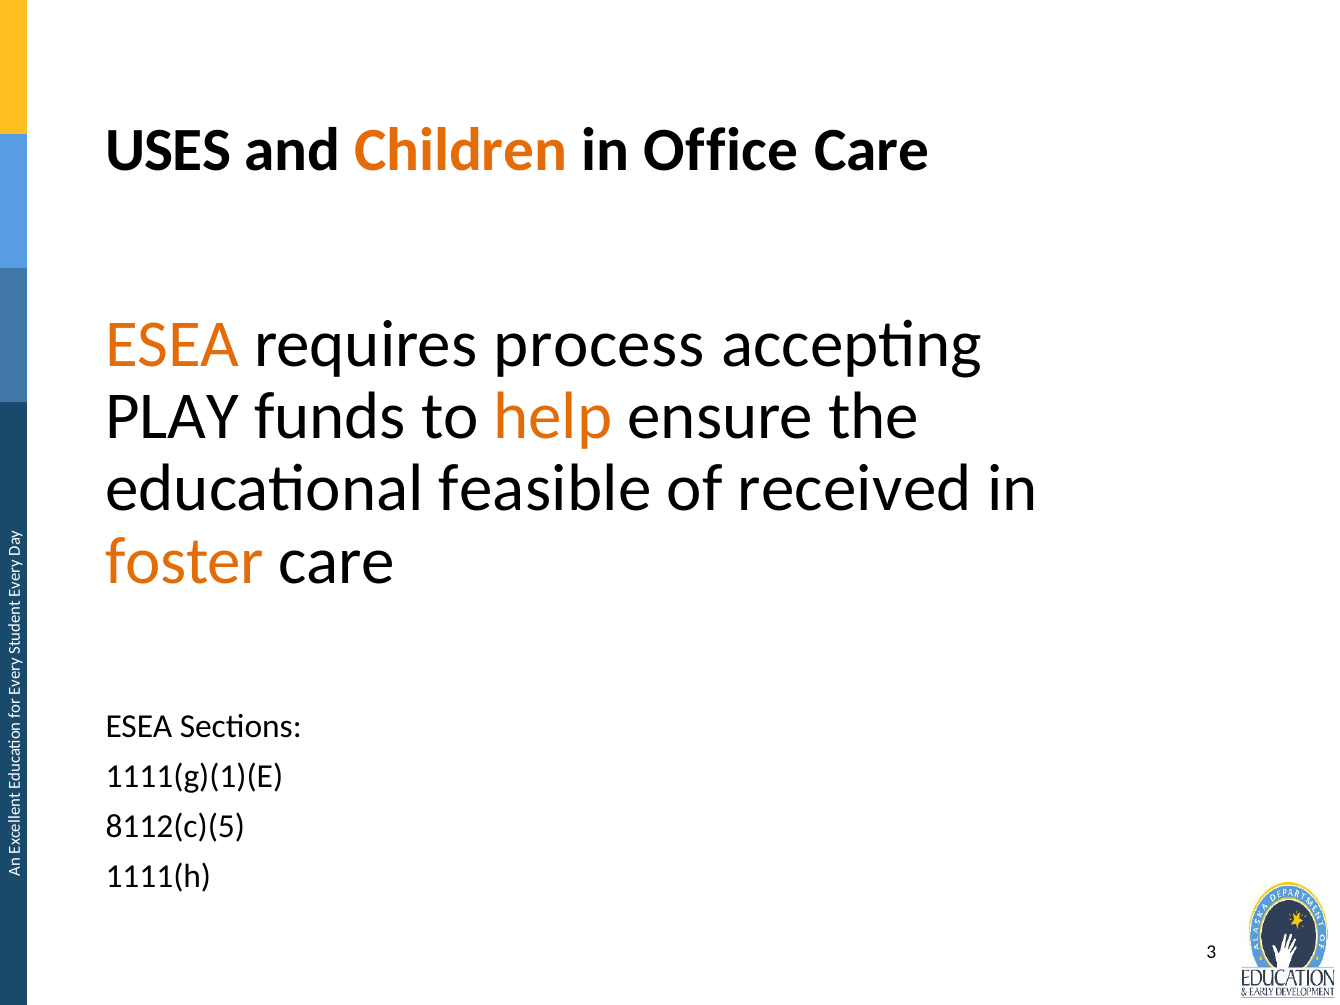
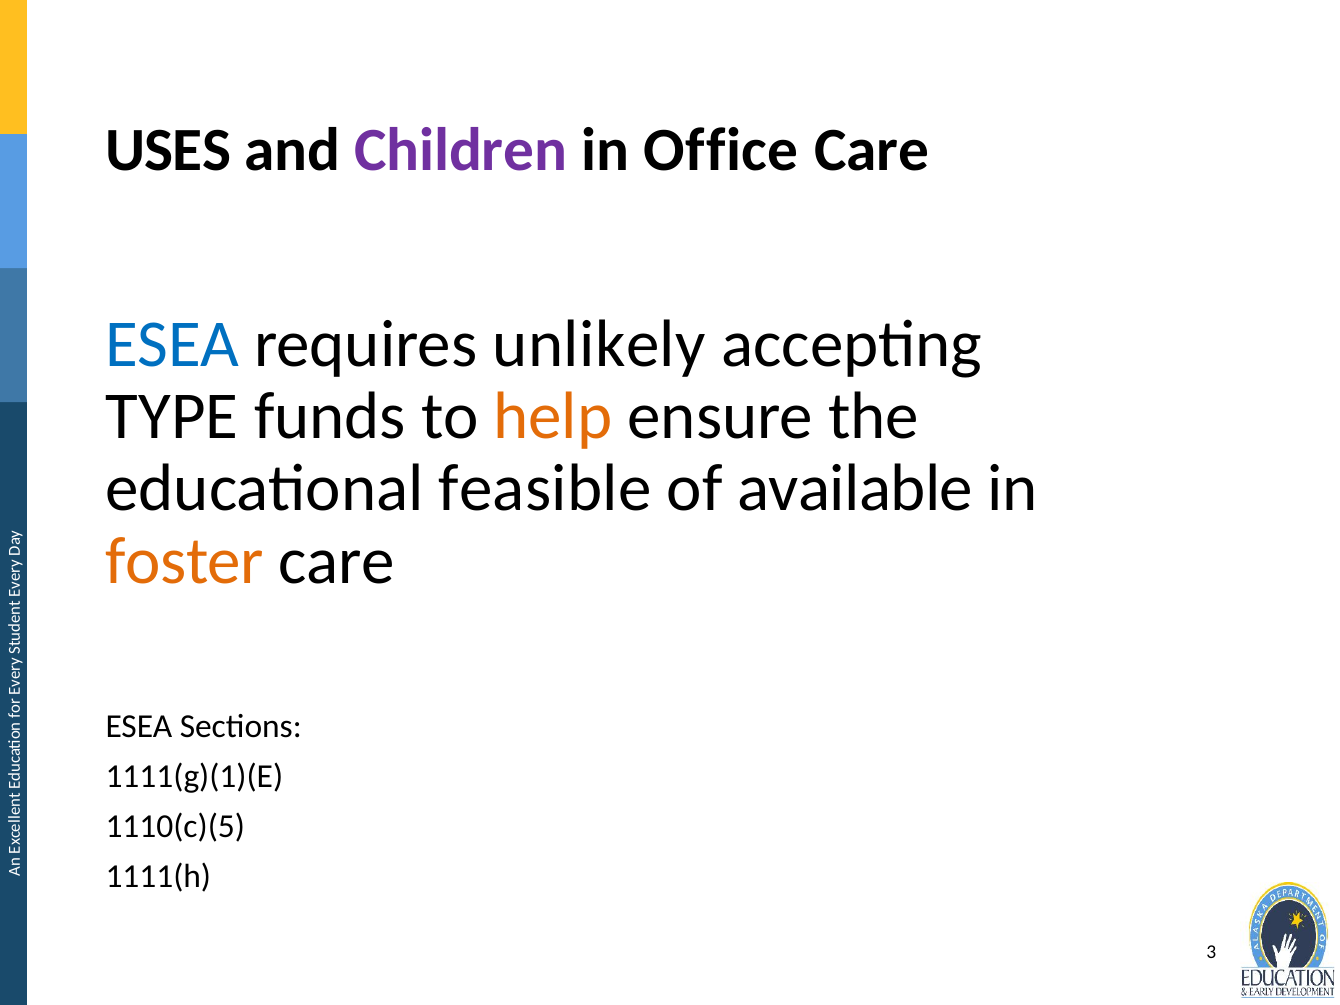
Children colour: orange -> purple
ESEA at (172, 344) colour: orange -> blue
process: process -> unlikely
PLAY: PLAY -> TYPE
received: received -> available
8112(c)(5: 8112(c)(5 -> 1110(c)(5
